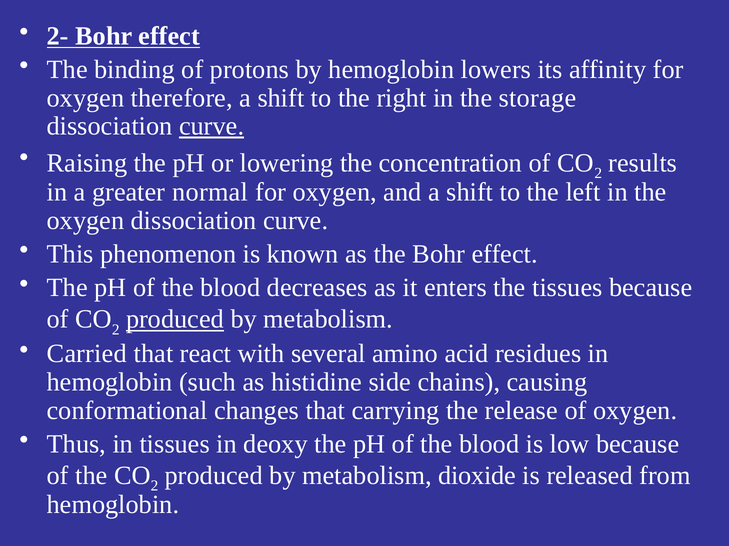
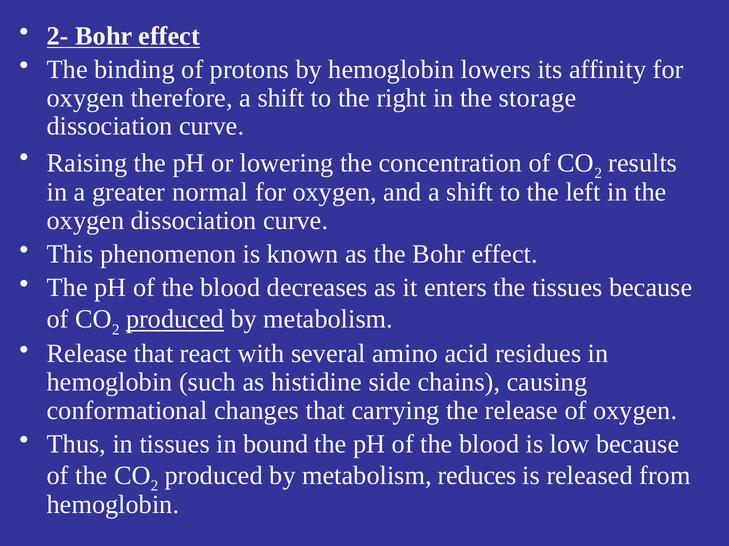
curve at (212, 126) underline: present -> none
Carried at (87, 354): Carried -> Release
deoxy: deoxy -> bound
dioxide: dioxide -> reduces
